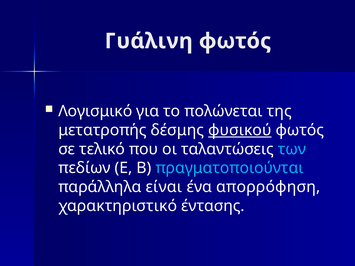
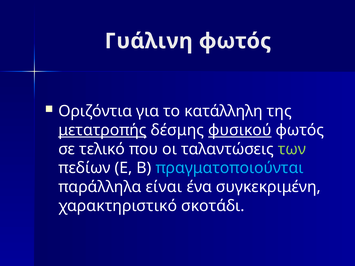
Λογισμικό: Λογισμικό -> Οριζόντια
πολώνεται: πολώνεται -> κατάλληλη
μετατροπής underline: none -> present
των colour: light blue -> light green
απορρόφηση: απορρόφηση -> συγκεκριμένη
έντασης: έντασης -> σκοτάδι
